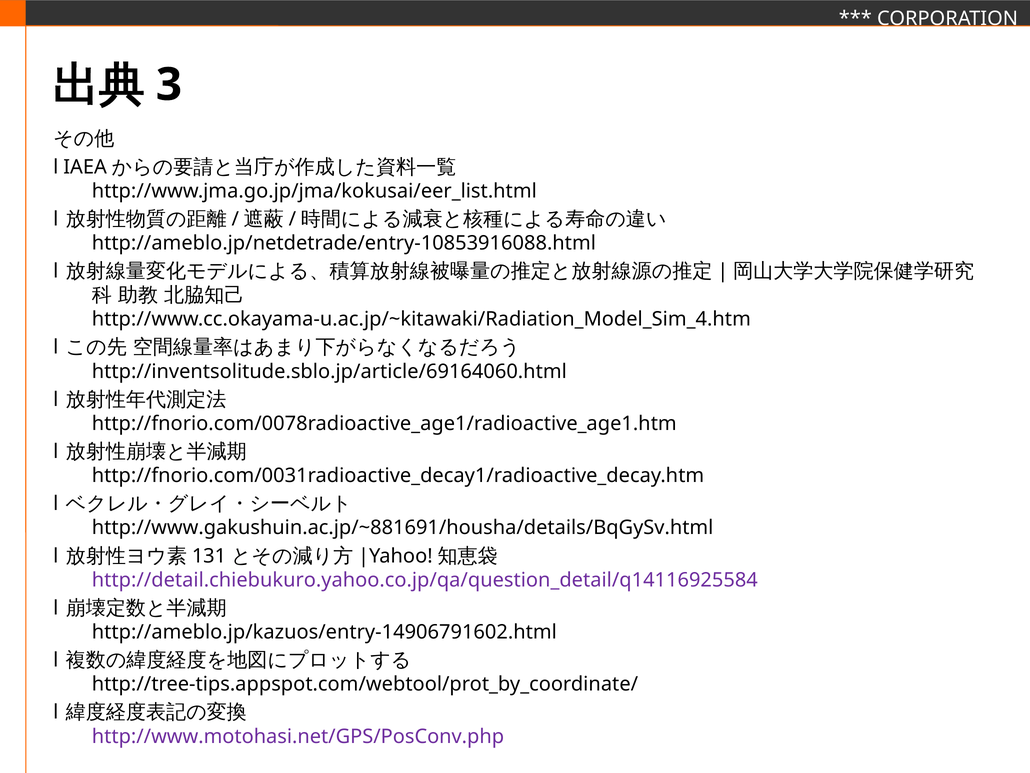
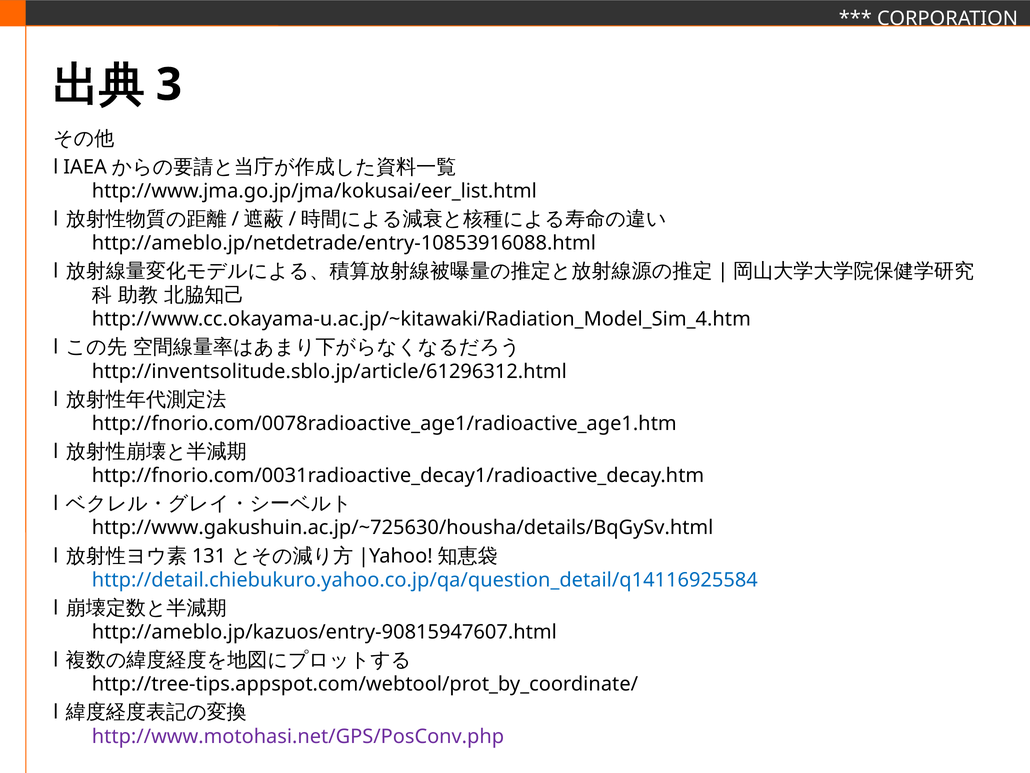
http://inventsolitude.sblo.jp/article/69164060.html: http://inventsolitude.sblo.jp/article/69164060.html -> http://inventsolitude.sblo.jp/article/61296312.html
http://www.gakushuin.ac.jp/~881691/housha/details/BqGySv.html: http://www.gakushuin.ac.jp/~881691/housha/details/BqGySv.html -> http://www.gakushuin.ac.jp/~725630/housha/details/BqGySv.html
http://detail.chiebukuro.yahoo.co.jp/qa/question_detail/q14116925584 colour: purple -> blue
http://ameblo.jp/kazuos/entry-14906791602.html: http://ameblo.jp/kazuos/entry-14906791602.html -> http://ameblo.jp/kazuos/entry-90815947607.html
